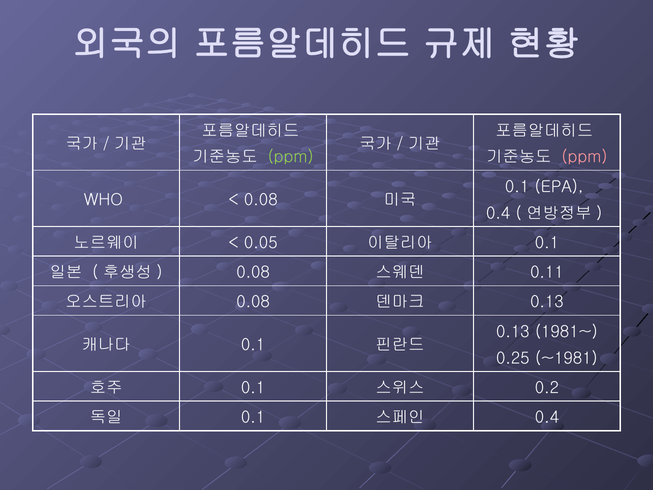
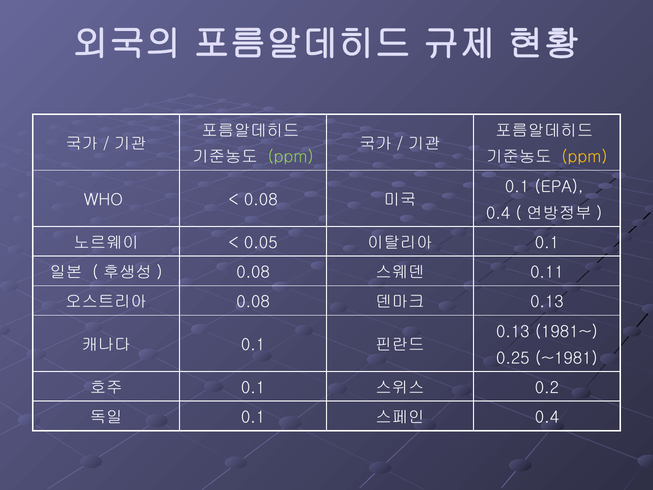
ppm at (584, 157) colour: pink -> yellow
